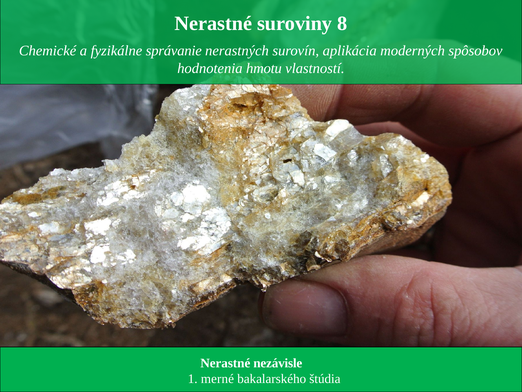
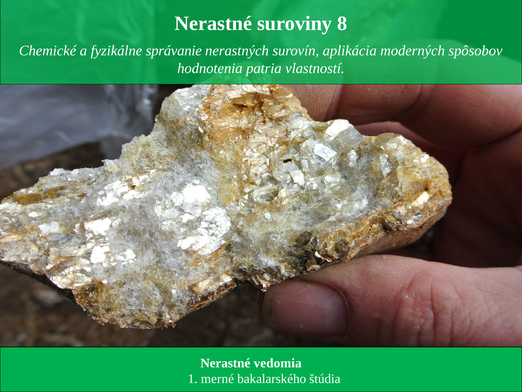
hmotu: hmotu -> patria
nezávisle: nezávisle -> vedomia
